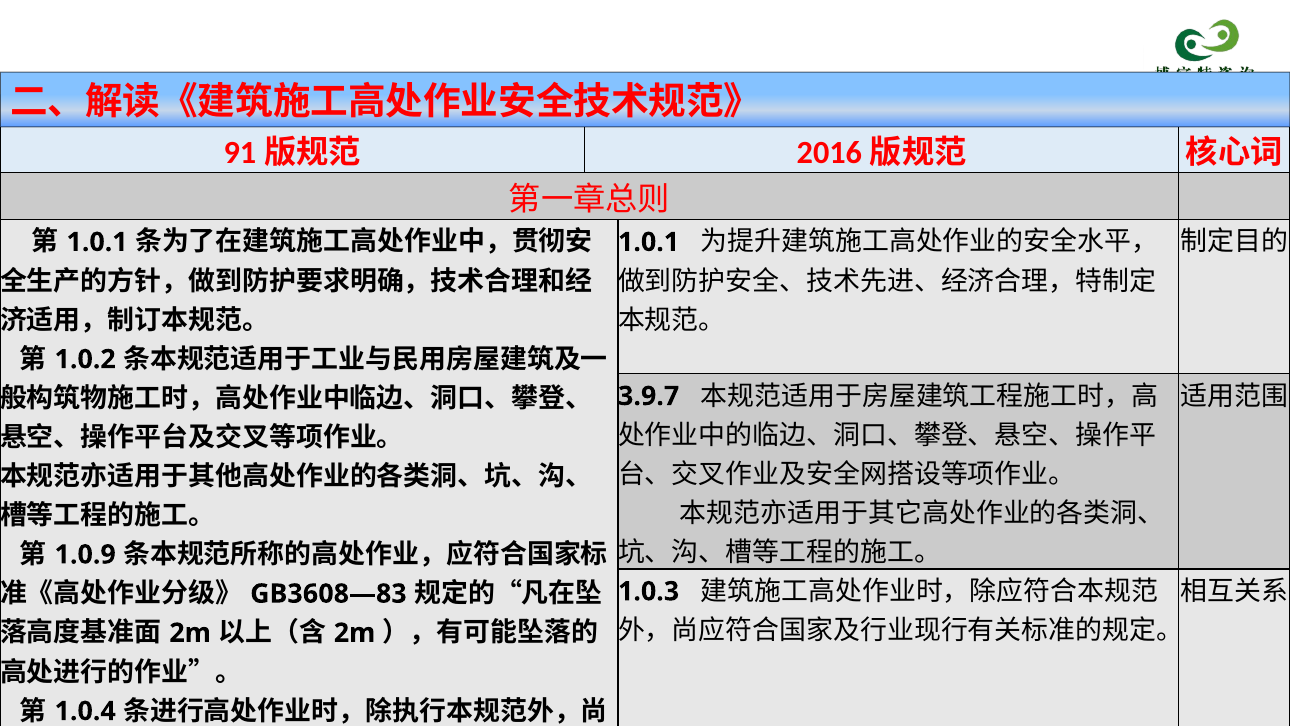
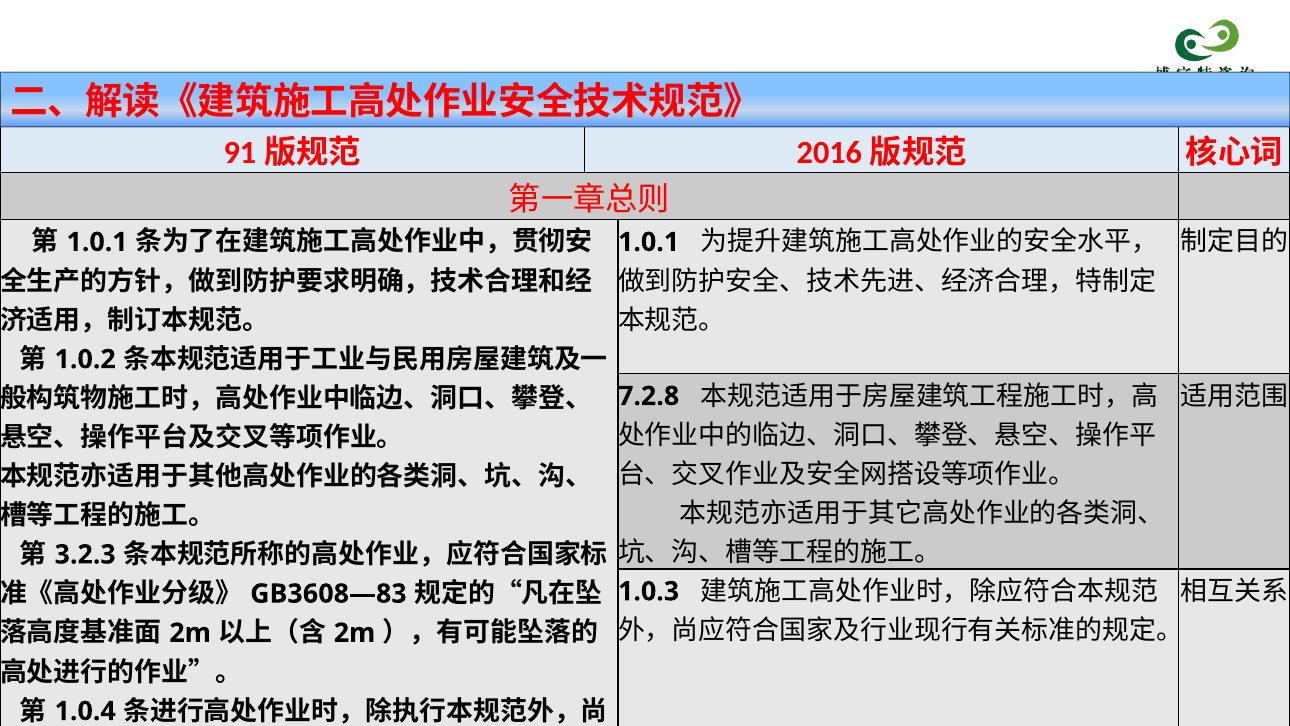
3.9.7: 3.9.7 -> 7.2.8
1.0.9: 1.0.9 -> 3.2.3
